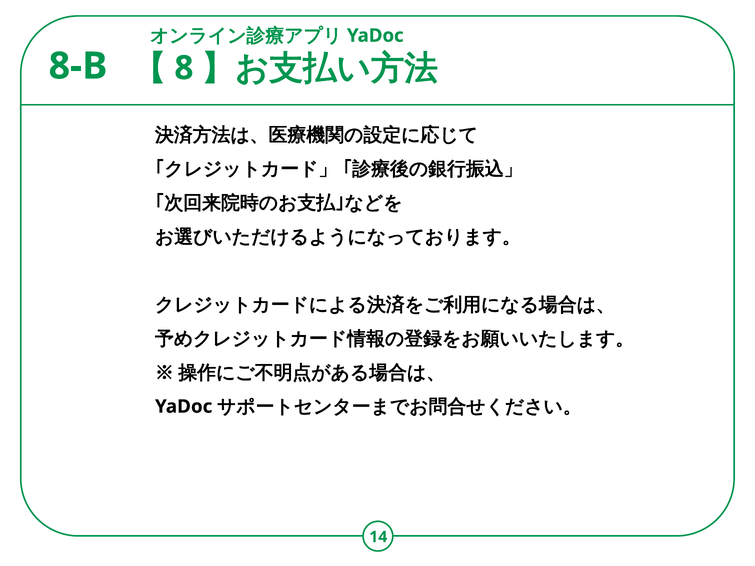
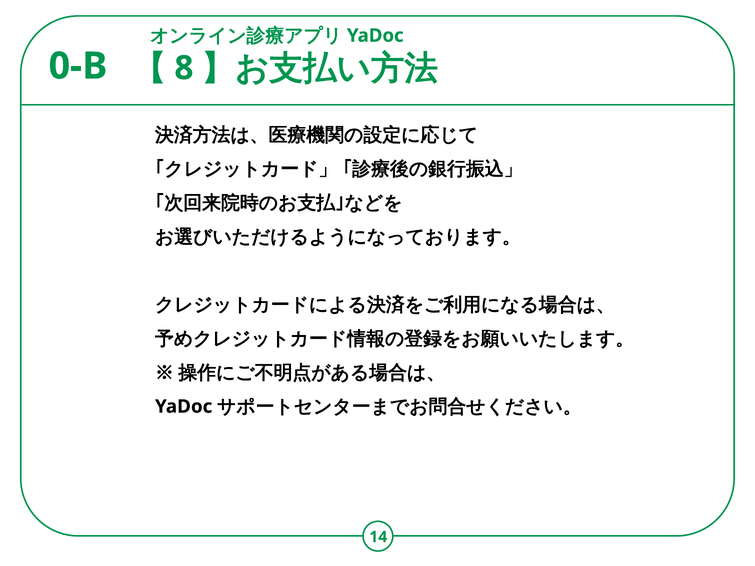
8-B: 8-B -> 0-B
